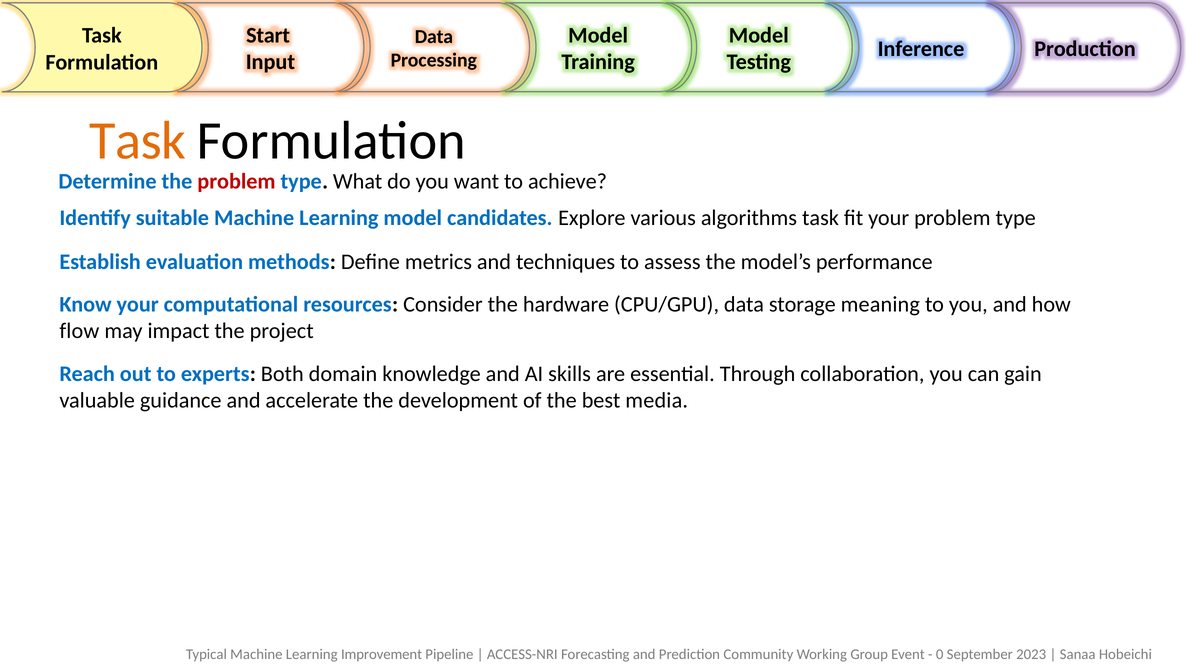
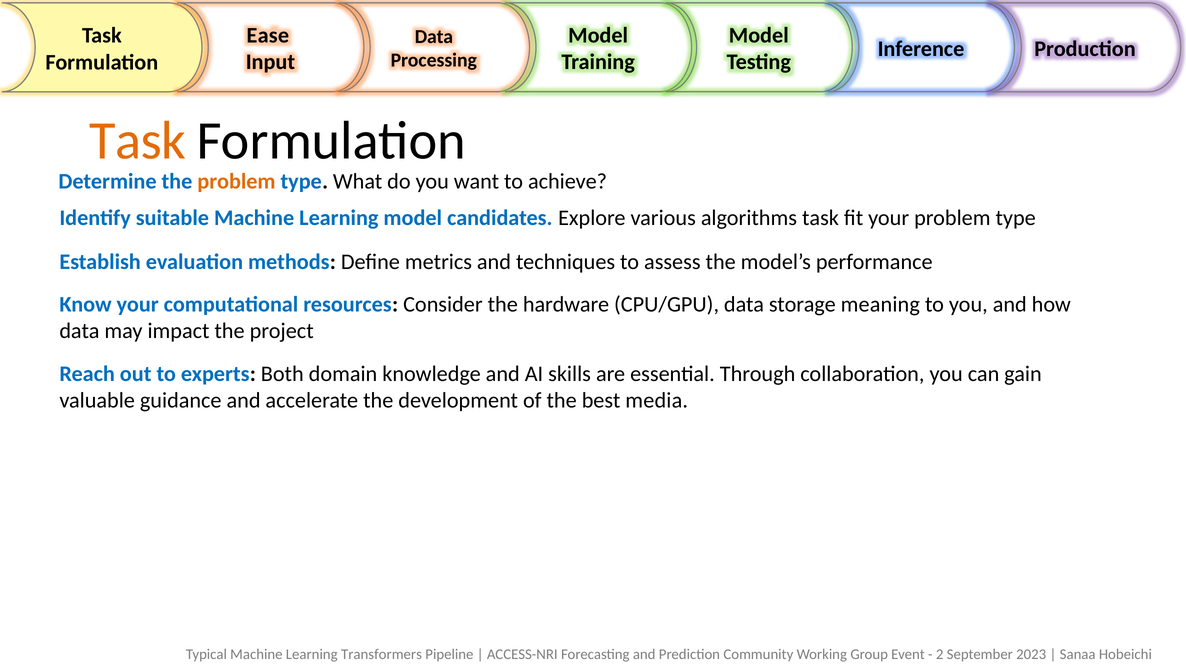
Start: Start -> Ease
problem at (236, 181) colour: red -> orange
flow at (79, 331): flow -> data
Improvement: Improvement -> Transformers
0: 0 -> 2
